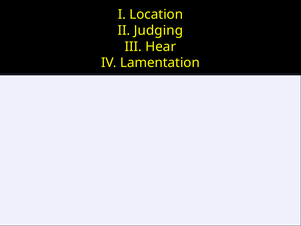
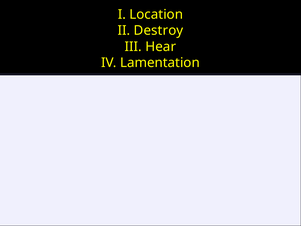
Judging: Judging -> Destroy
